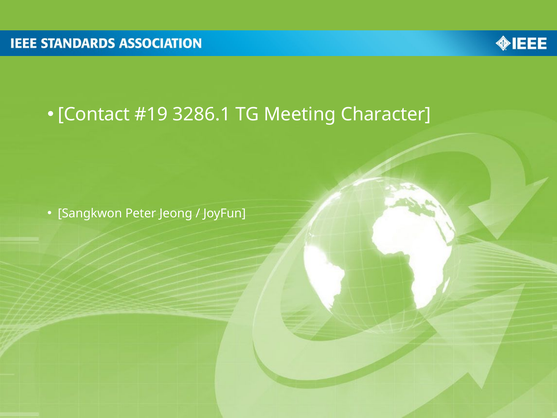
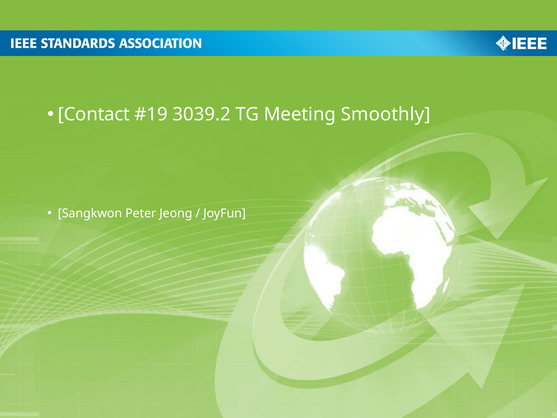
3286.1: 3286.1 -> 3039.2
Character: Character -> Smoothly
